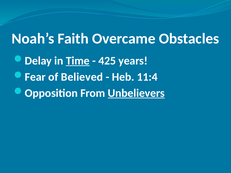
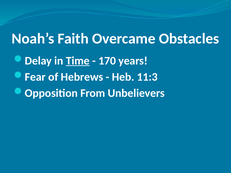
425: 425 -> 170
Believed: Believed -> Hebrews
11:4: 11:4 -> 11:3
Unbelievers underline: present -> none
